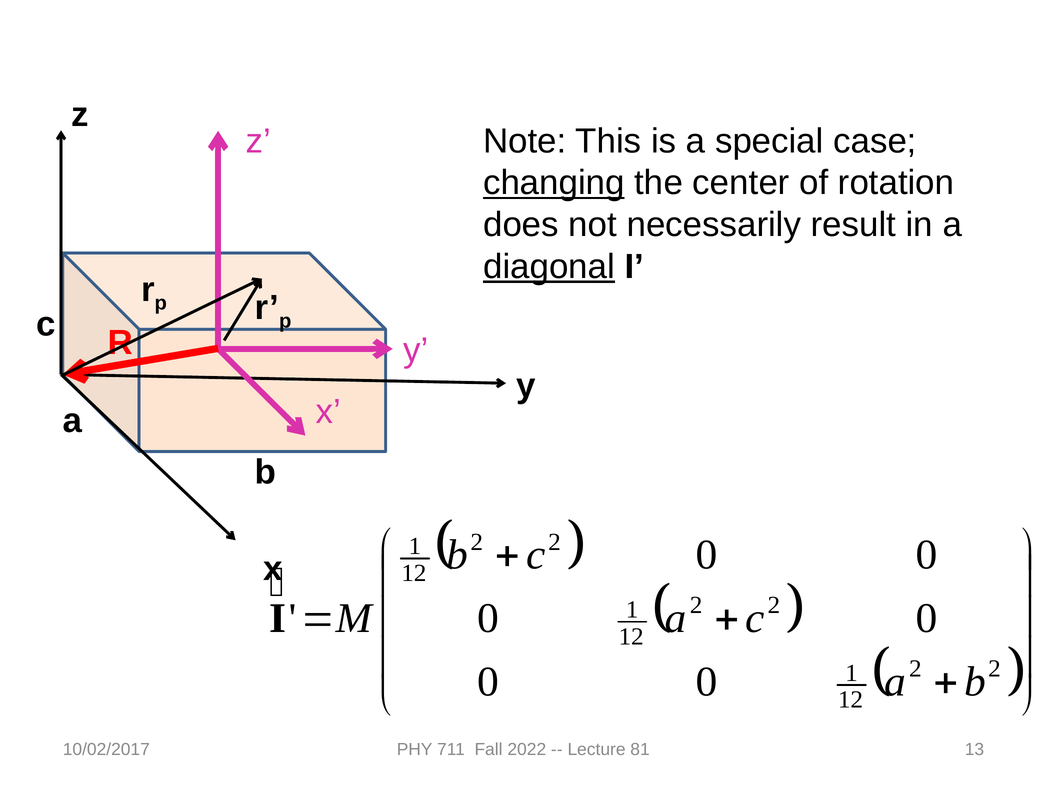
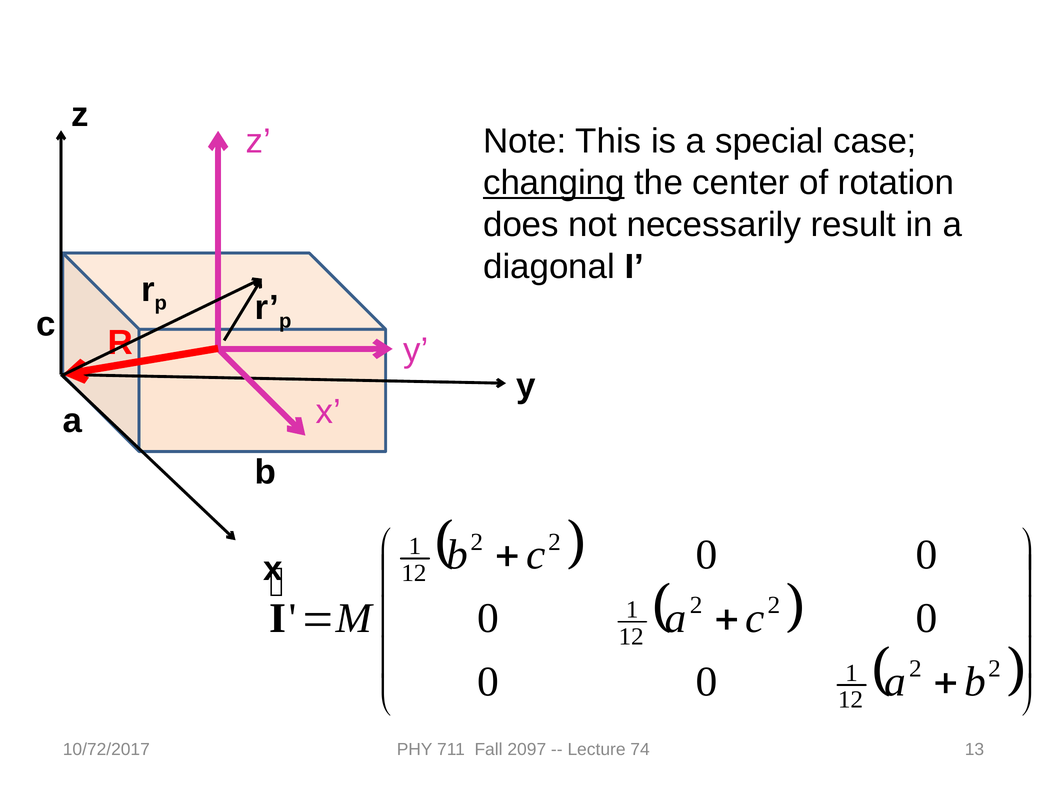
diagonal underline: present -> none
10/02/2017: 10/02/2017 -> 10/72/2017
2022: 2022 -> 2097
81: 81 -> 74
